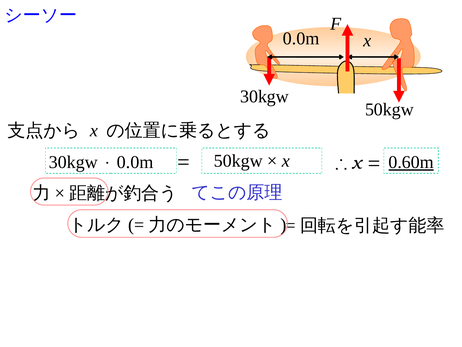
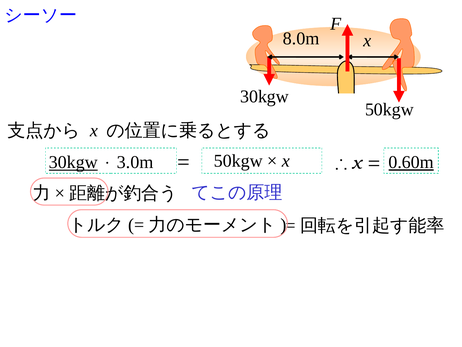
0.0m at (301, 38): 0.0m -> 8.0m
30kgw at (73, 162) underline: none -> present
0.0m at (135, 162): 0.0m -> 3.0m
